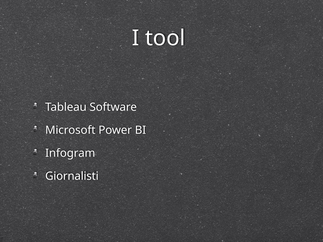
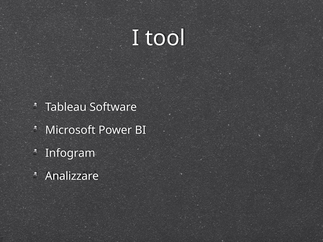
Giornalisti: Giornalisti -> Analizzare
